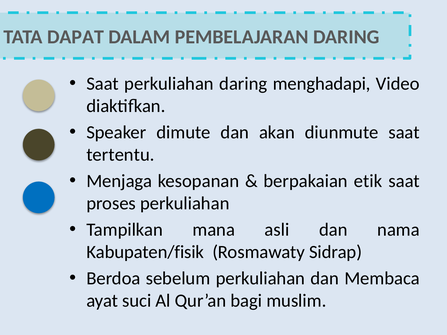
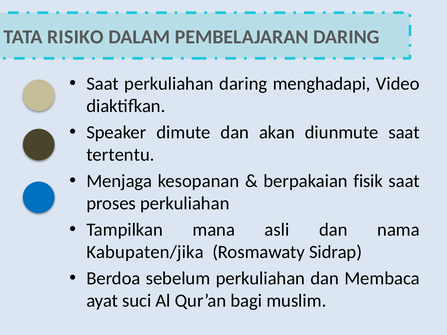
DAPAT: DAPAT -> RISIKO
etik: etik -> fisik
Kabupaten/fisik: Kabupaten/fisik -> Kabupaten/jika
